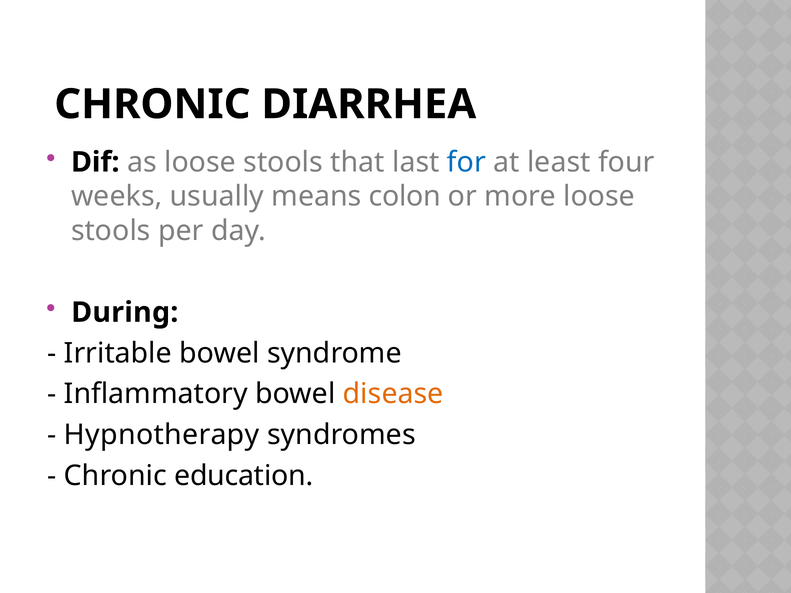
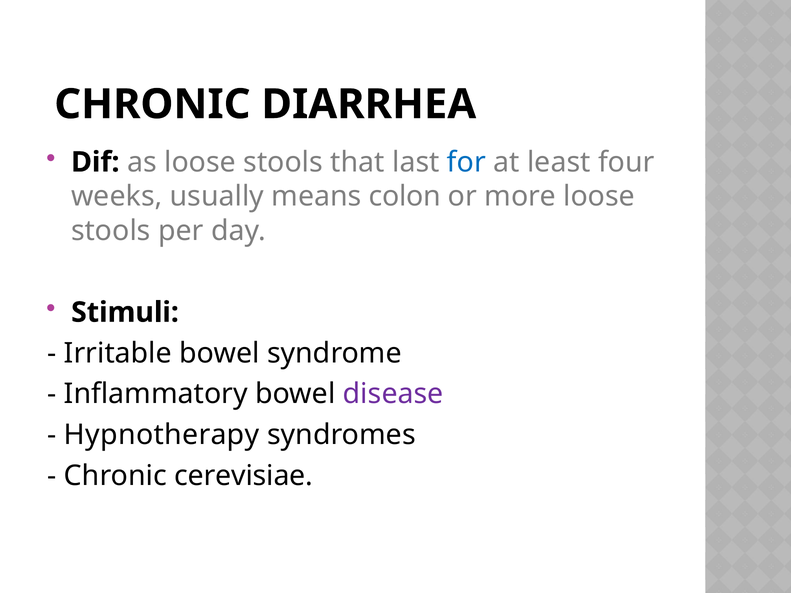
During: During -> Stimuli
disease colour: orange -> purple
education: education -> cerevisiae
